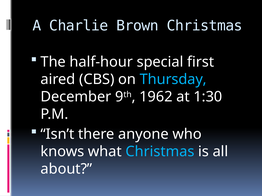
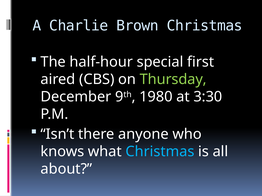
Thursday colour: light blue -> light green
1962: 1962 -> 1980
1:30: 1:30 -> 3:30
